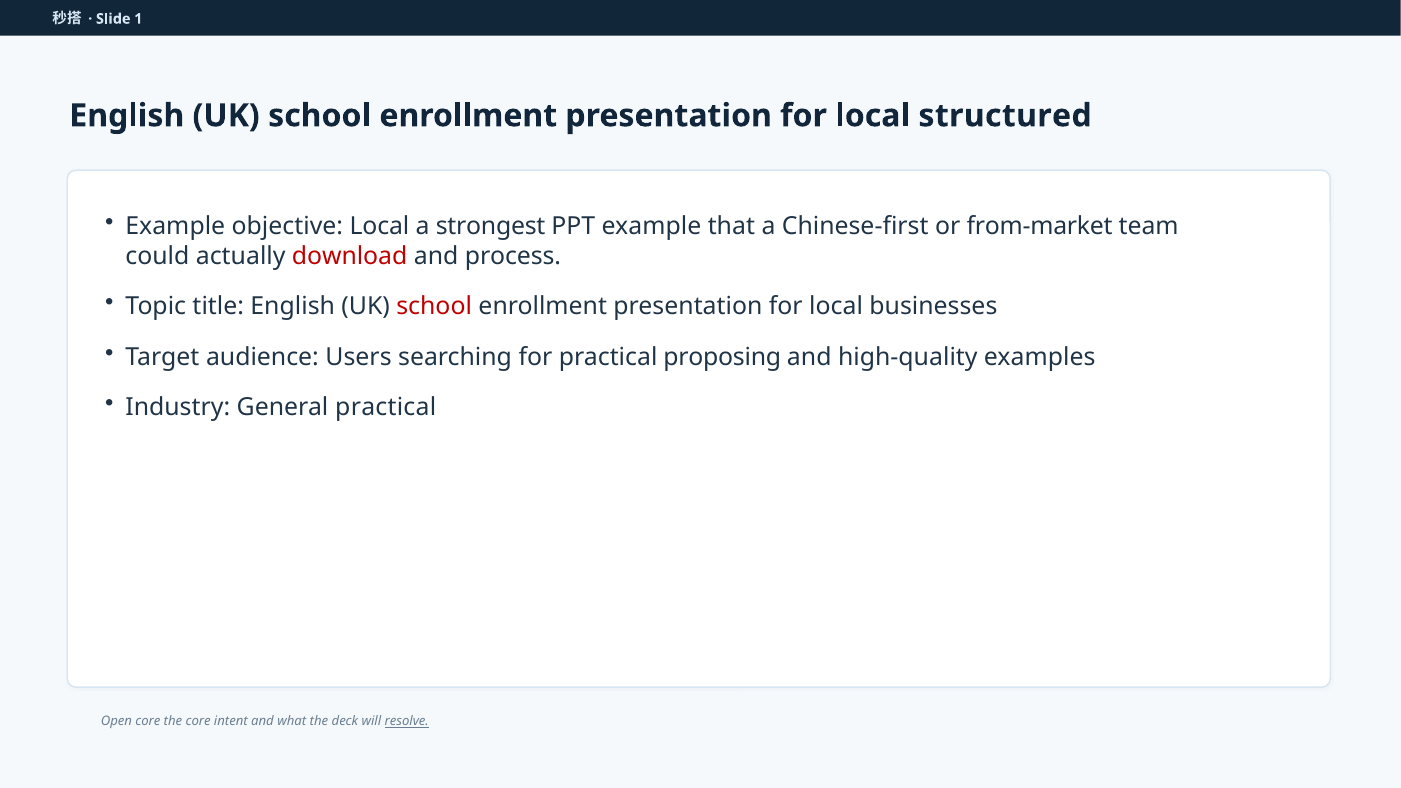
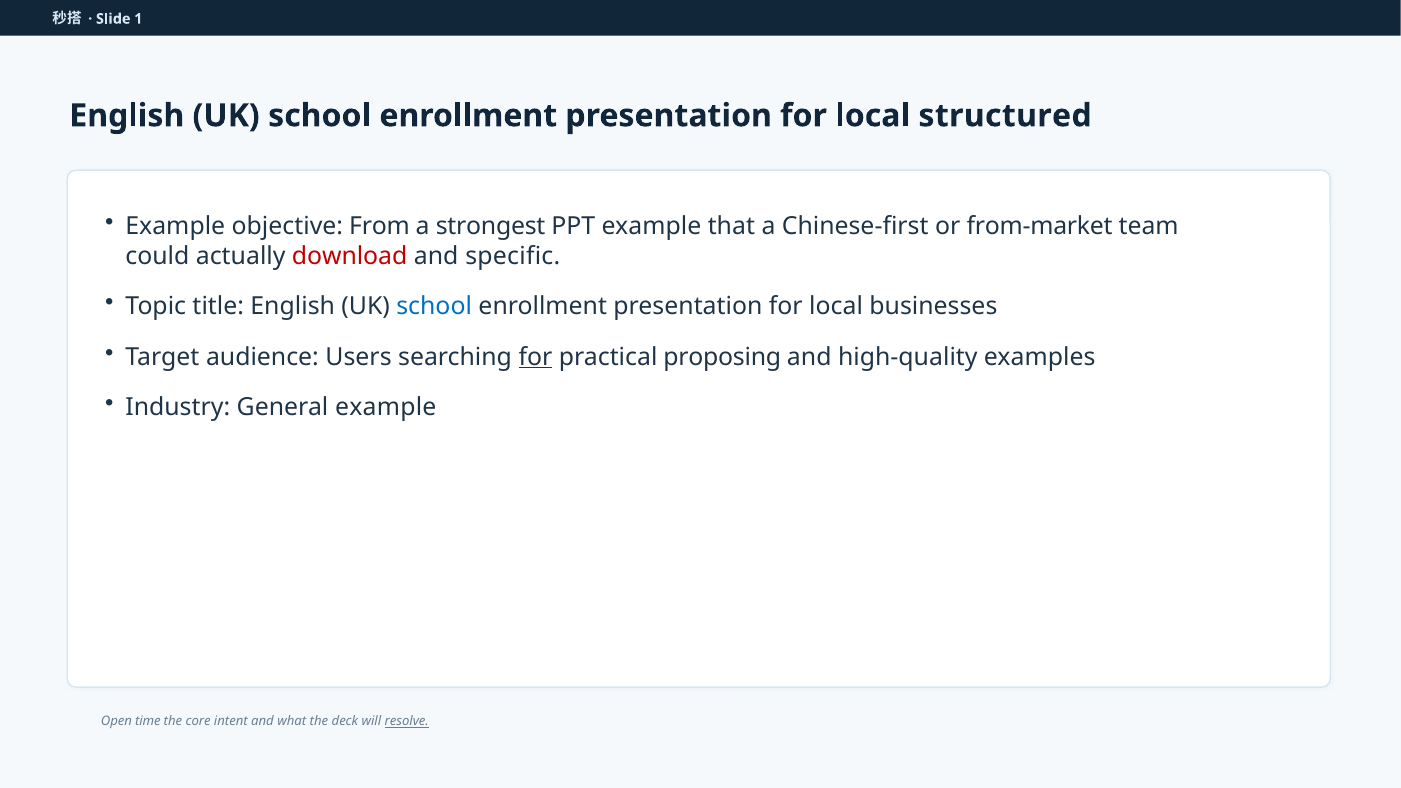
objective Local: Local -> From
process: process -> specific
school at (434, 307) colour: red -> blue
for at (535, 357) underline: none -> present
General practical: practical -> example
Open core: core -> time
